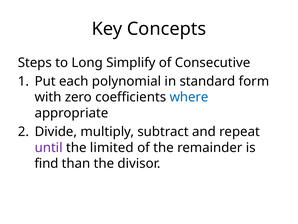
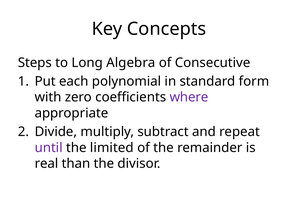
Simplify: Simplify -> Algebra
where colour: blue -> purple
find: find -> real
